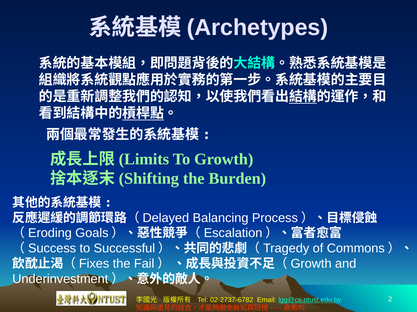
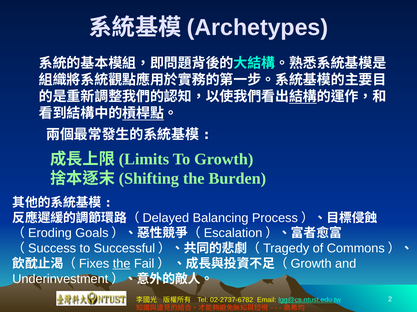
the at (122, 264) underline: none -> present
